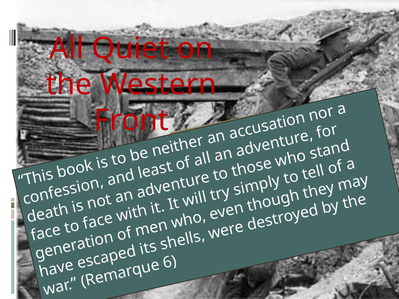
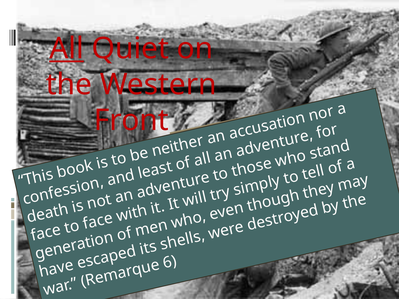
All at (67, 49) underline: none -> present
